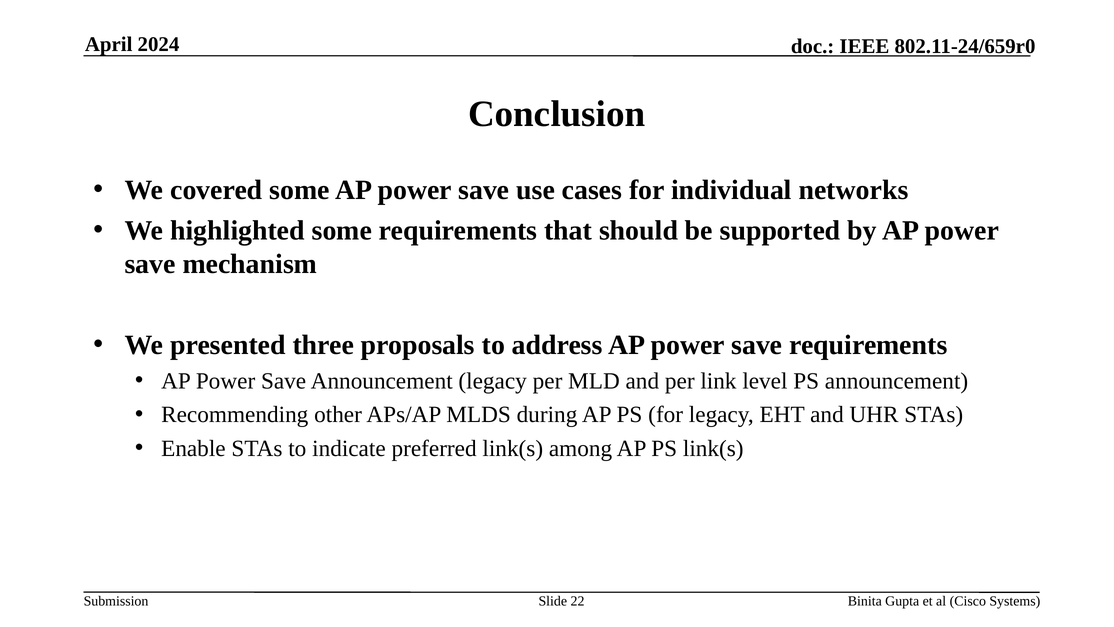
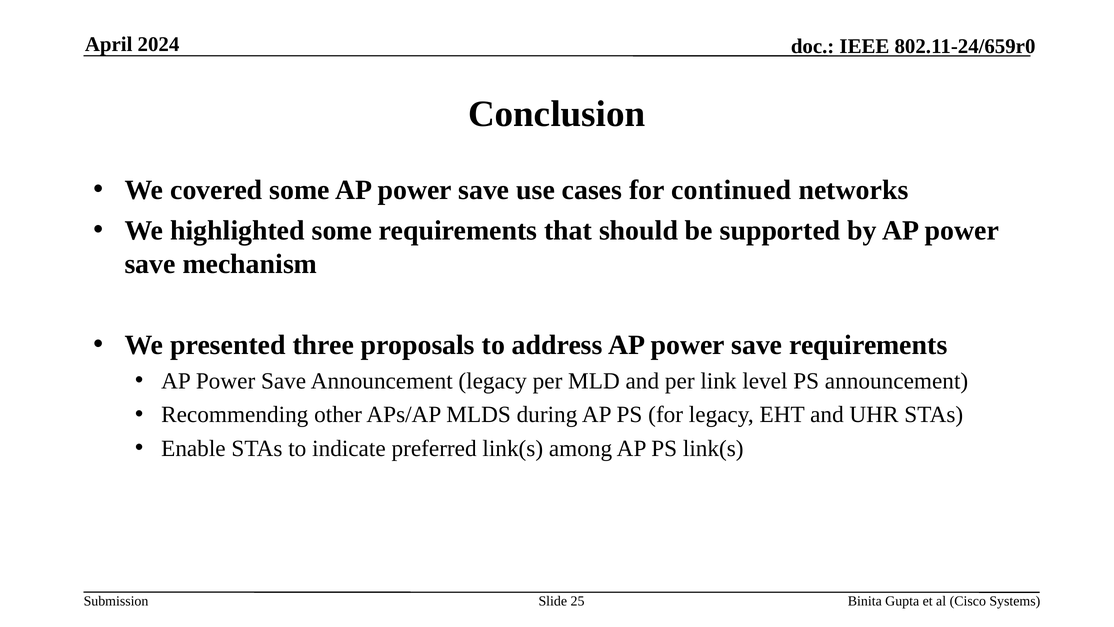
individual: individual -> continued
22: 22 -> 25
